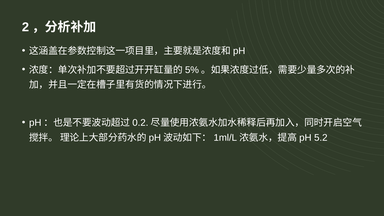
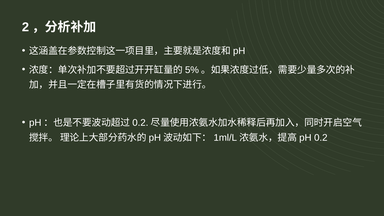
5.2: 5.2 -> 0.2
